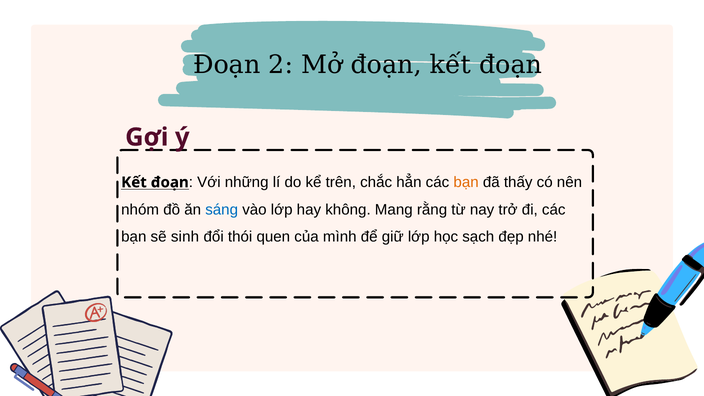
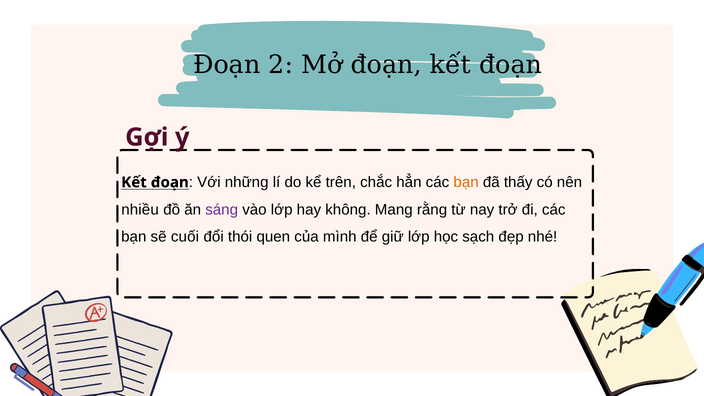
nhóm: nhóm -> nhiều
sáng colour: blue -> purple
sinh: sinh -> cuối
